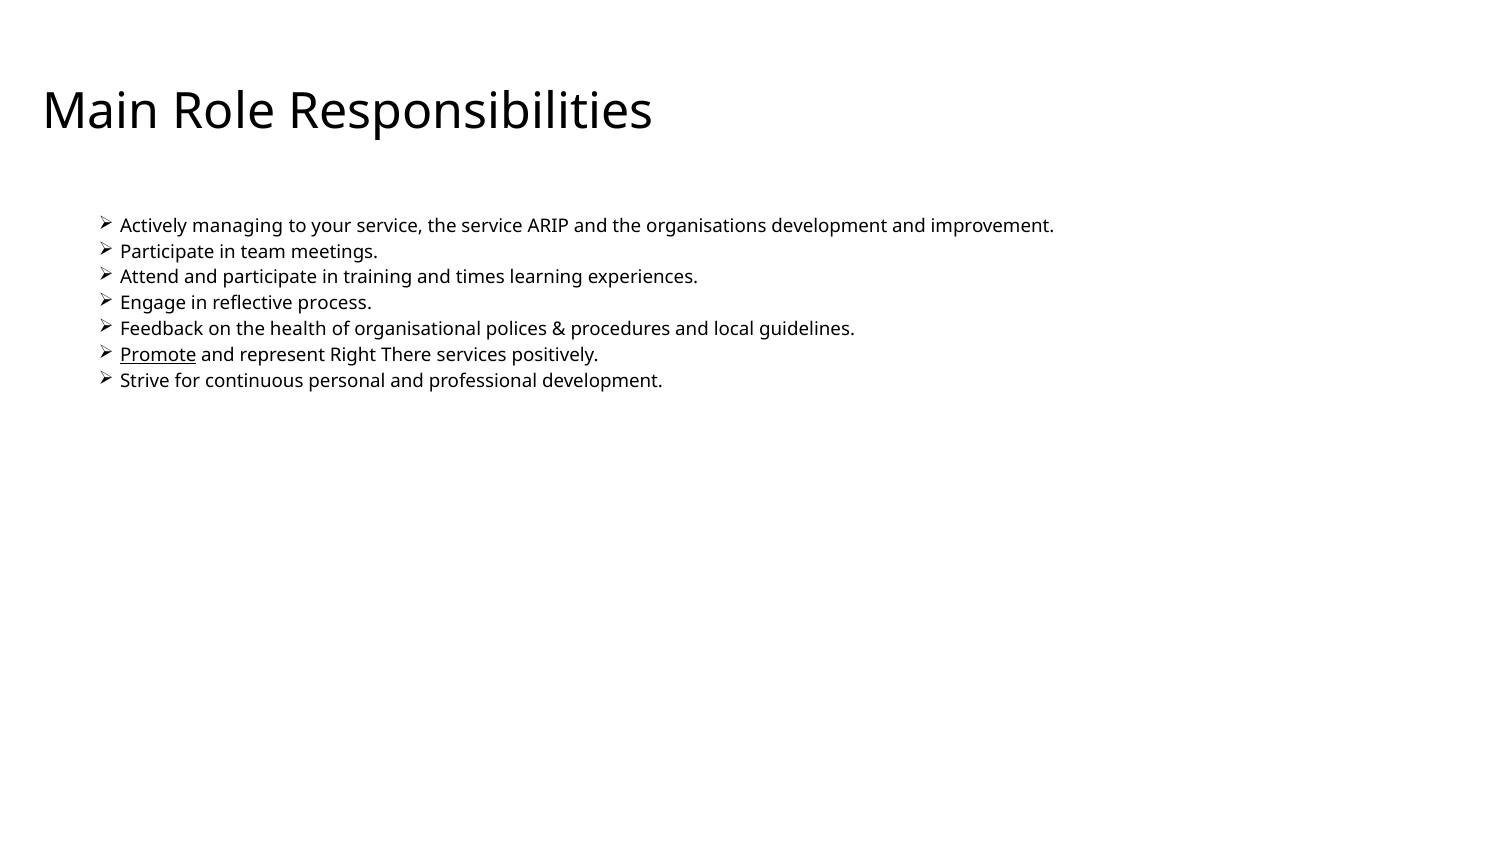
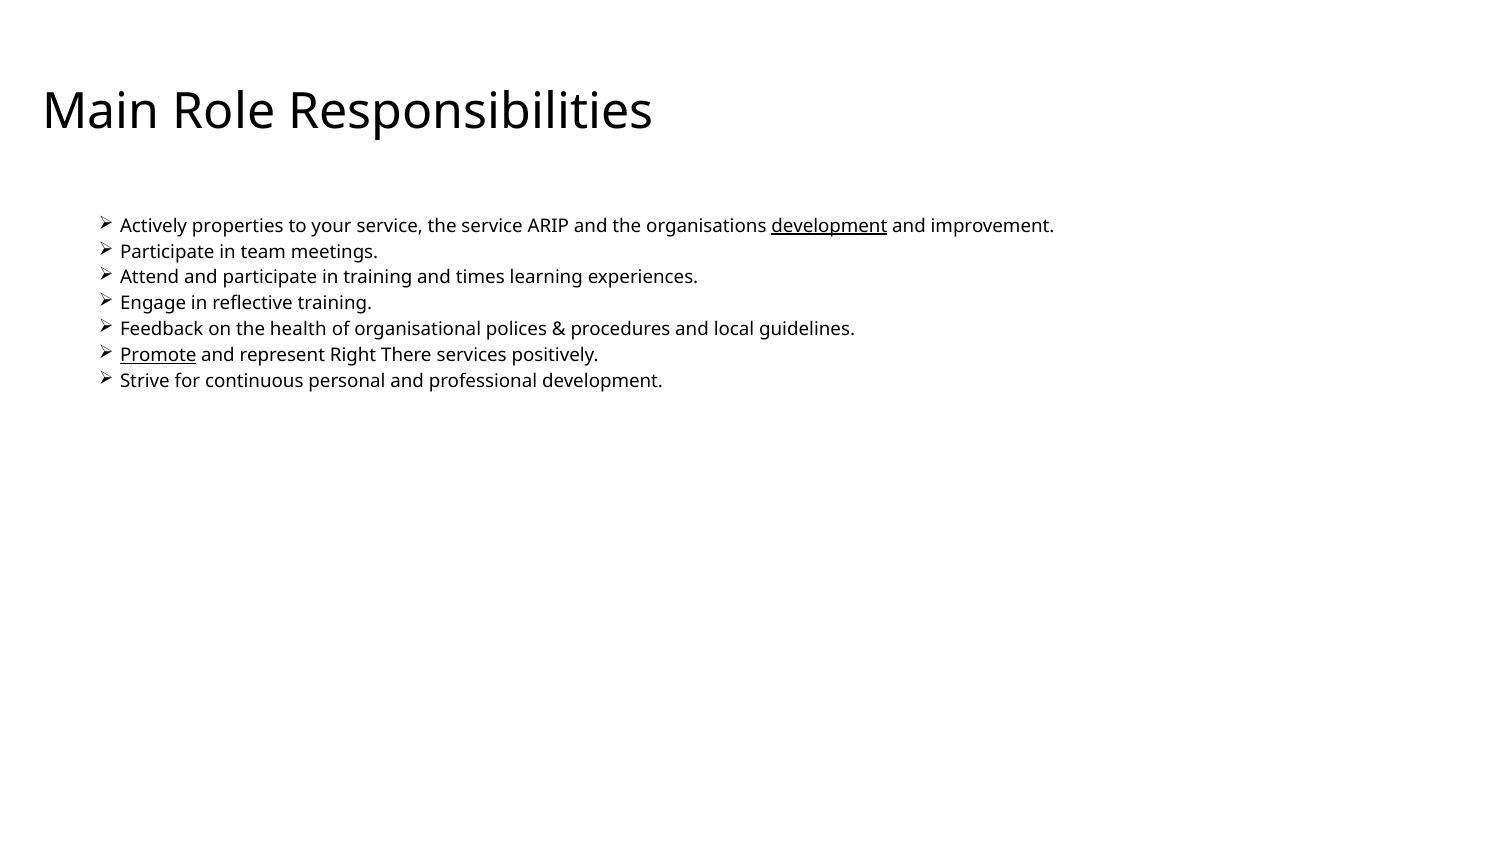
managing: managing -> properties
development at (829, 226) underline: none -> present
reflective process: process -> training
